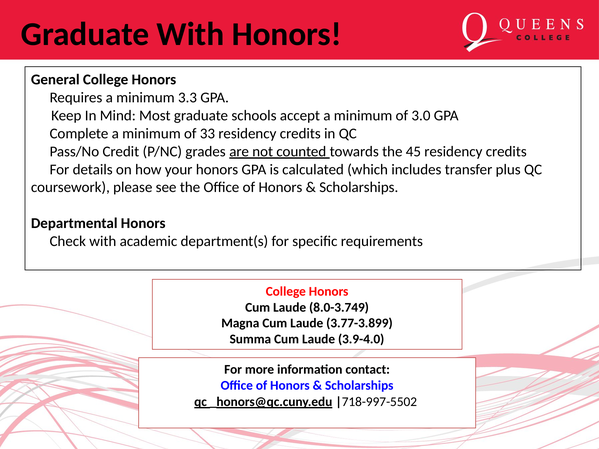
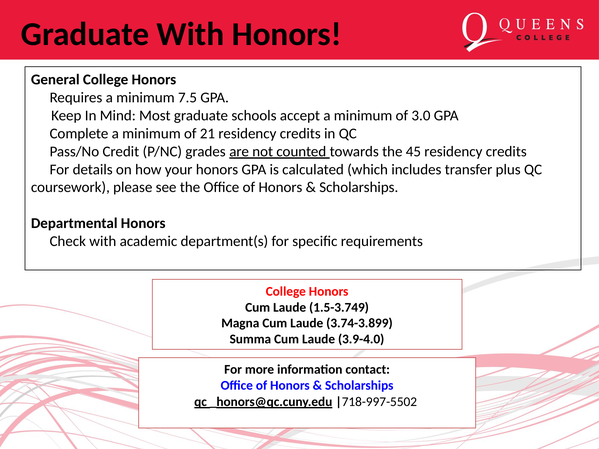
3.3: 3.3 -> 7.5
33: 33 -> 21
8.0-3.749: 8.0-3.749 -> 1.5-3.749
3.77-3.899: 3.77-3.899 -> 3.74-3.899
